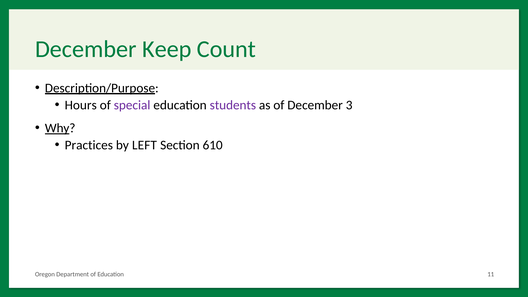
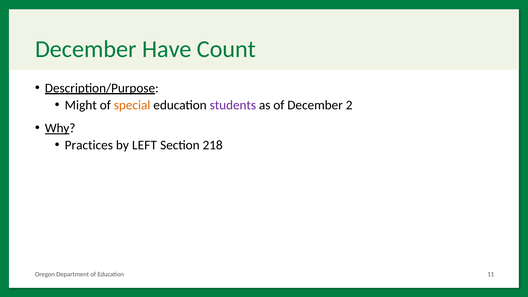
Keep: Keep -> Have
Hours: Hours -> Might
special colour: purple -> orange
3: 3 -> 2
610: 610 -> 218
